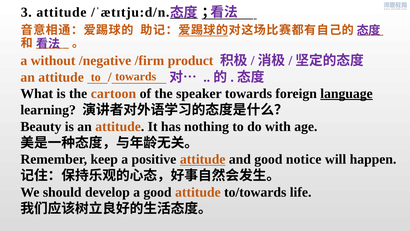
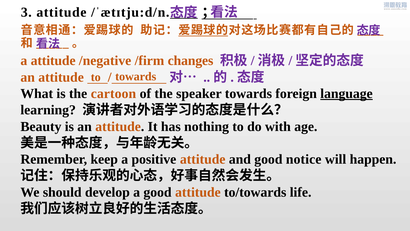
a without: without -> attitude
product: product -> changes
attitude at (203, 159) underline: present -> none
